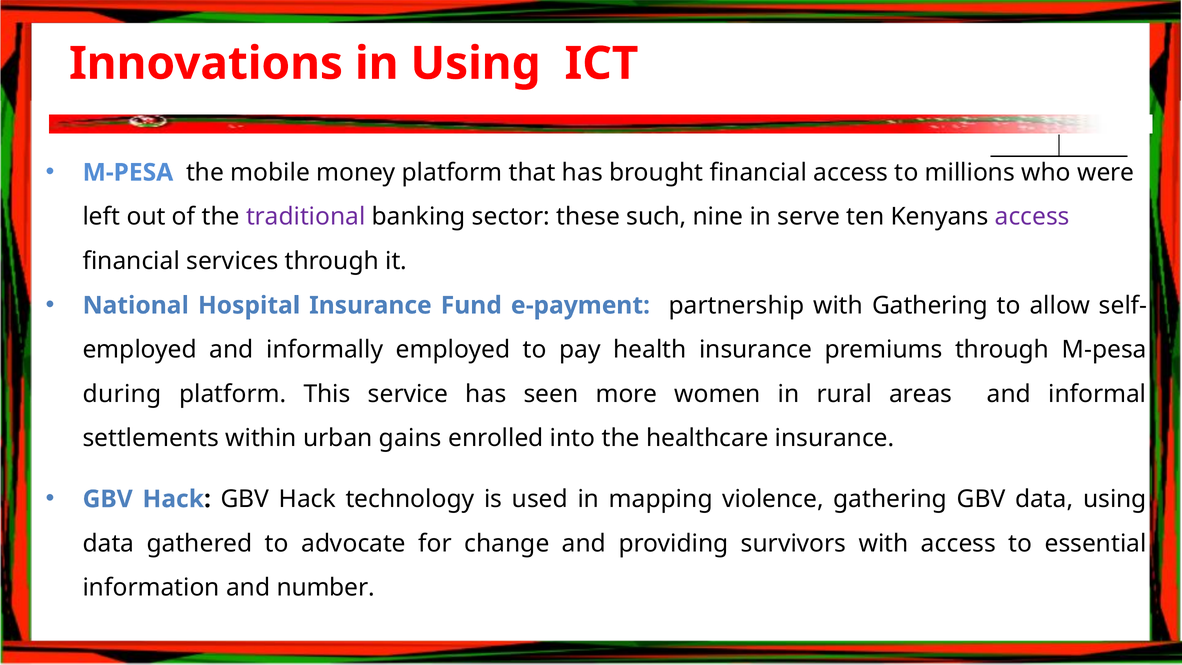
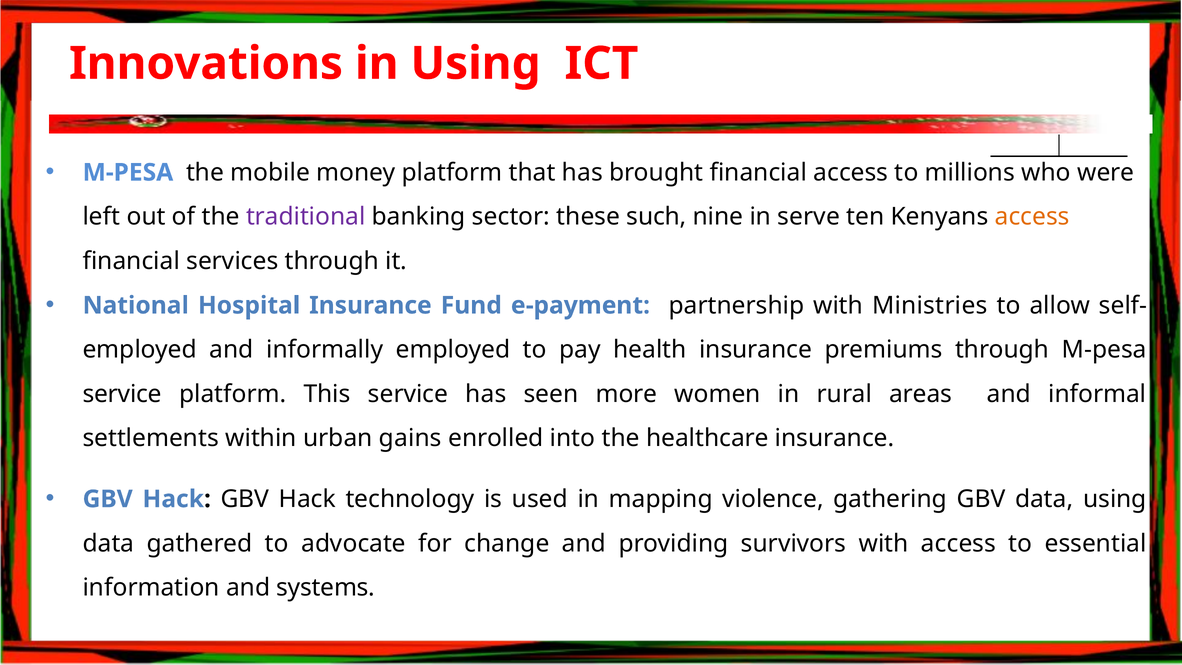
access at (1032, 217) colour: purple -> orange
with Gathering: Gathering -> Ministries
during at (122, 394): during -> service
number: number -> systems
